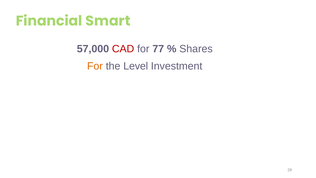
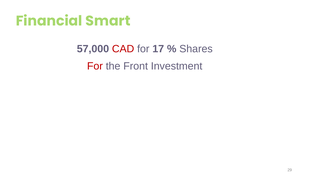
77: 77 -> 17
For at (95, 66) colour: orange -> red
Level: Level -> Front
